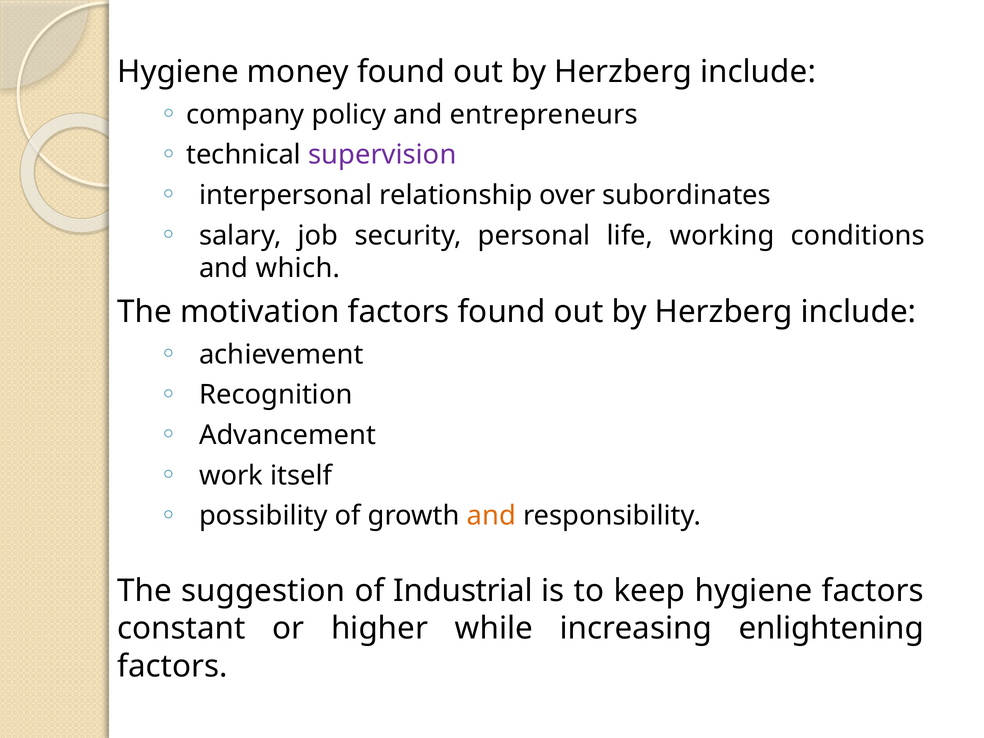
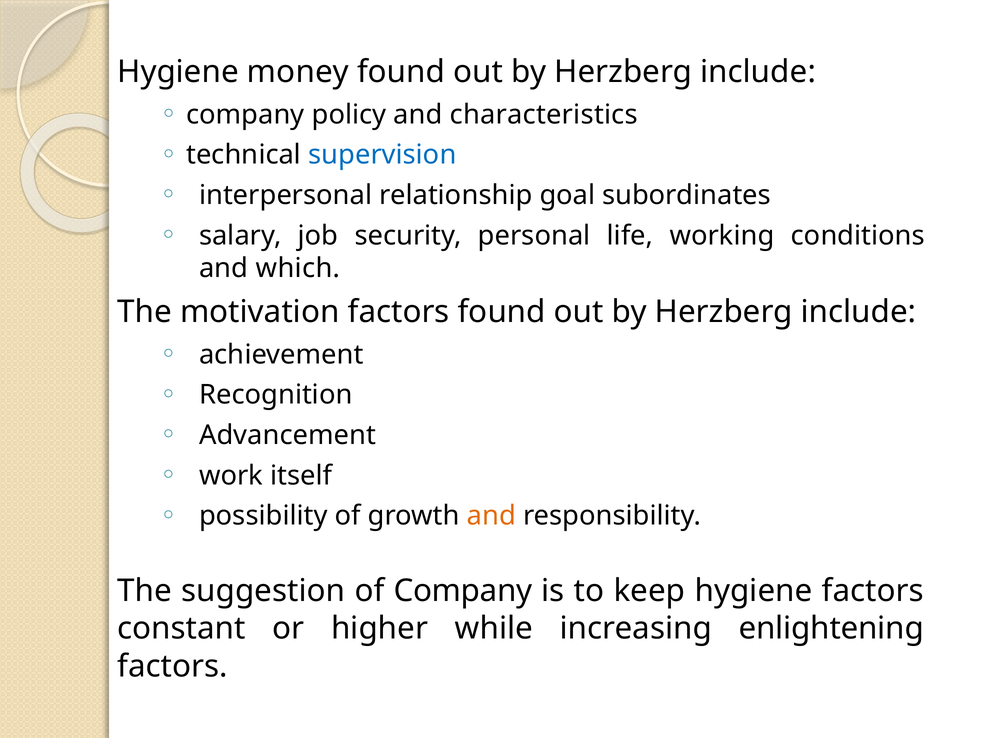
entrepreneurs: entrepreneurs -> characteristics
supervision colour: purple -> blue
over: over -> goal
of Industrial: Industrial -> Company
